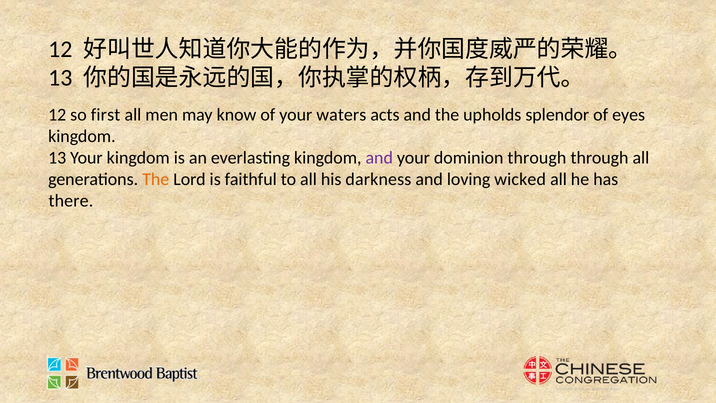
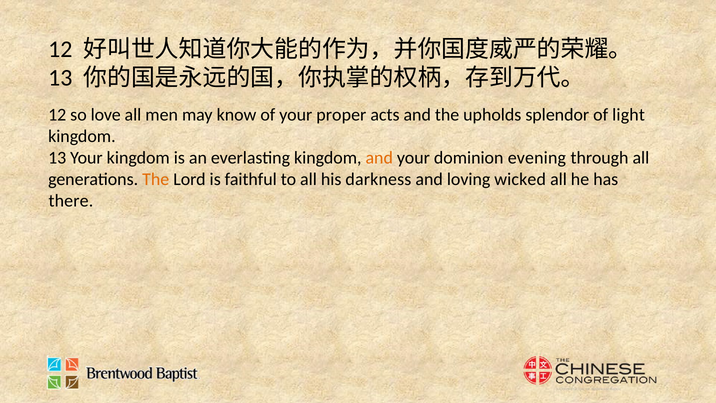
first: first -> love
waters: waters -> proper
eyes: eyes -> light
and at (379, 158) colour: purple -> orange
dominion through: through -> evening
